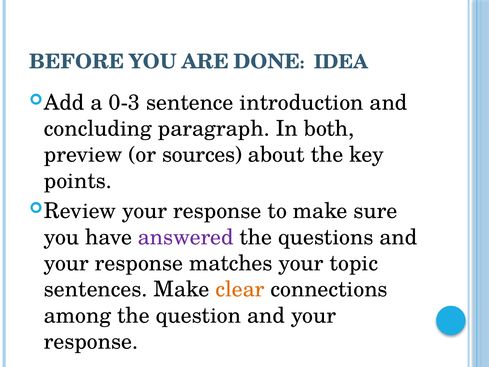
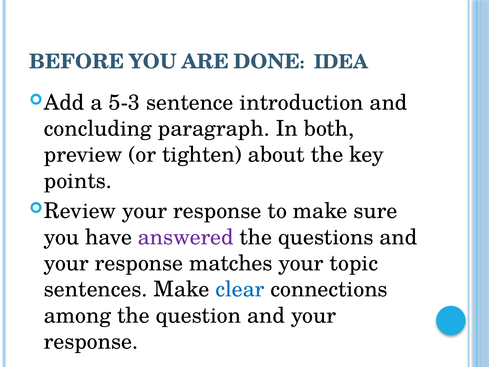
0-3: 0-3 -> 5-3
sources: sources -> tighten
clear colour: orange -> blue
